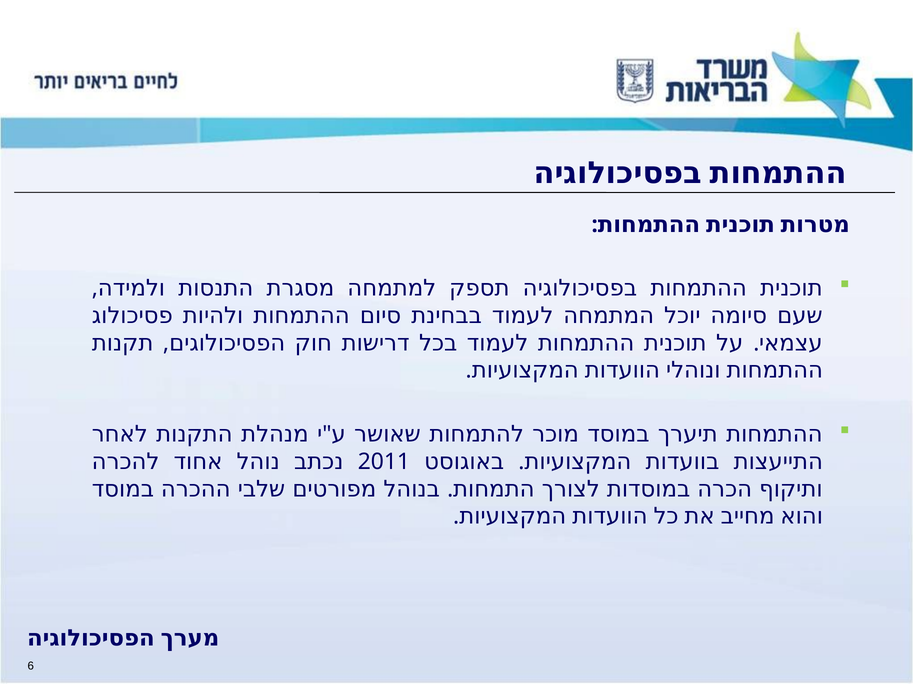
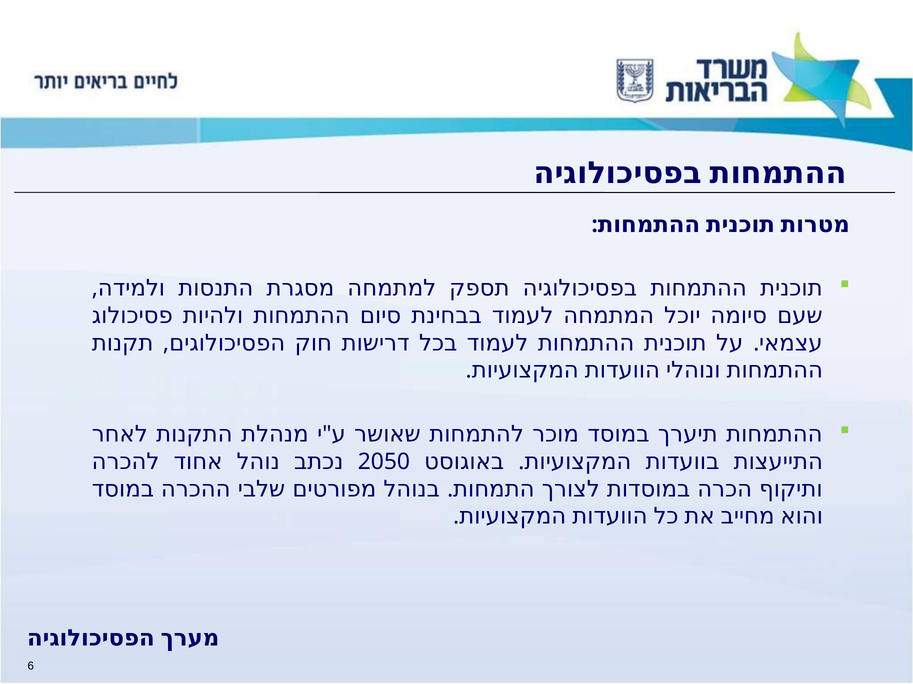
2011: 2011 -> 2050
